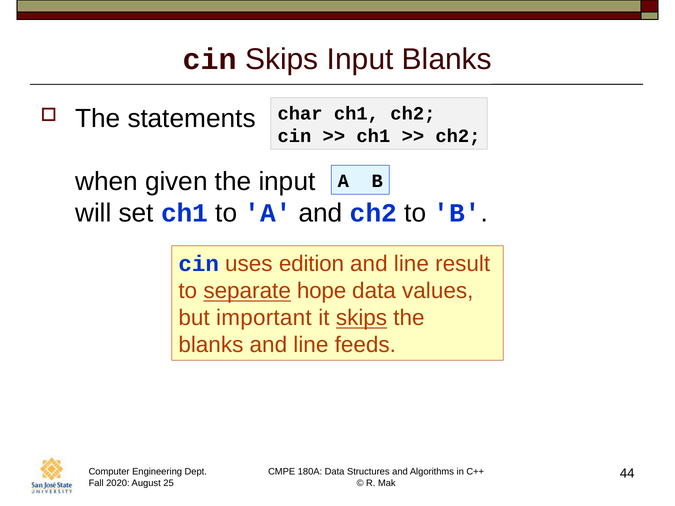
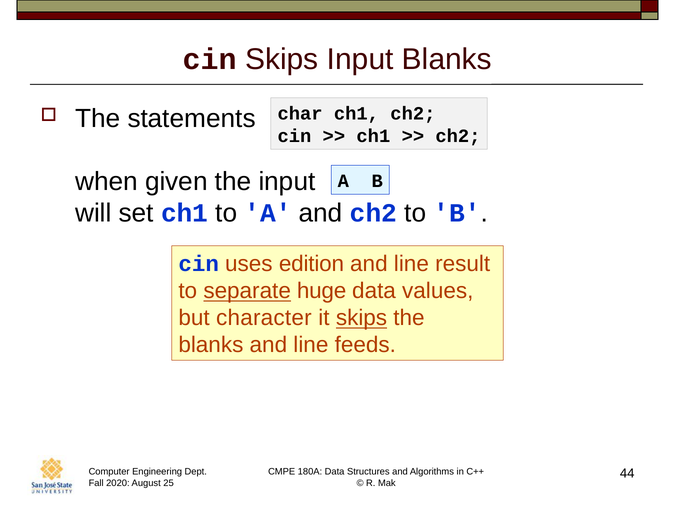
hope: hope -> huge
important: important -> character
